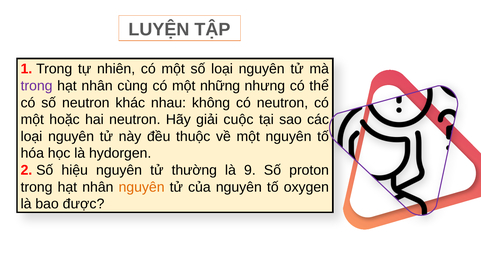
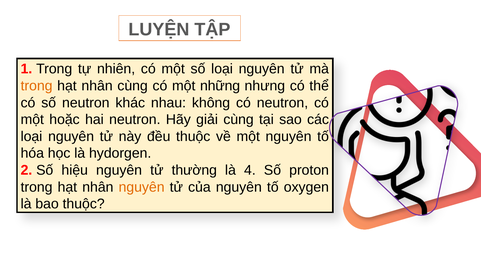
trong at (37, 86) colour: purple -> orange
giải cuộc: cuộc -> cùng
9: 9 -> 4
bao được: được -> thuộc
